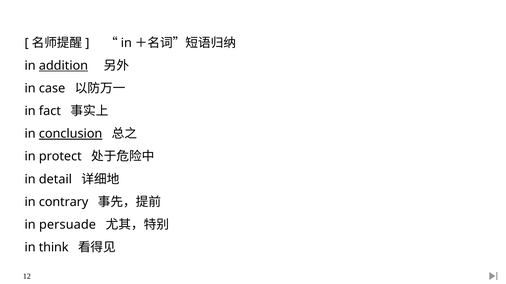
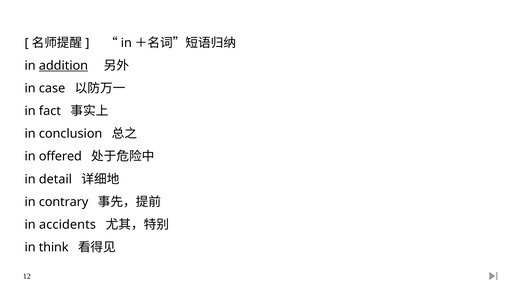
conclusion underline: present -> none
protect: protect -> offered
persuade: persuade -> accidents
